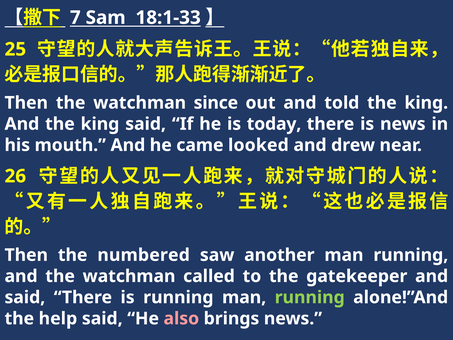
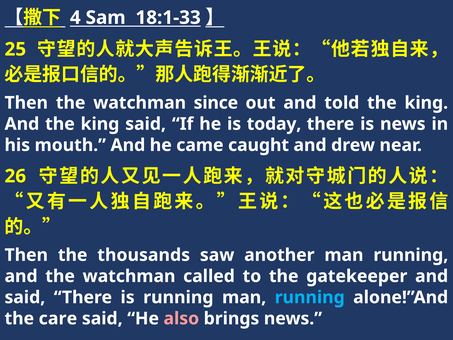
7: 7 -> 4
looked: looked -> caught
numbered: numbered -> thousands
running at (310, 297) colour: light green -> light blue
help: help -> care
